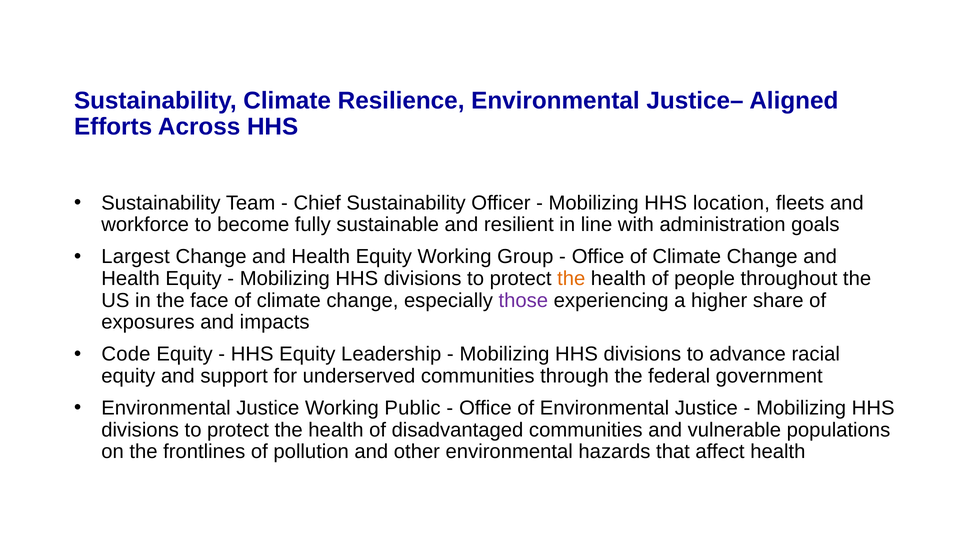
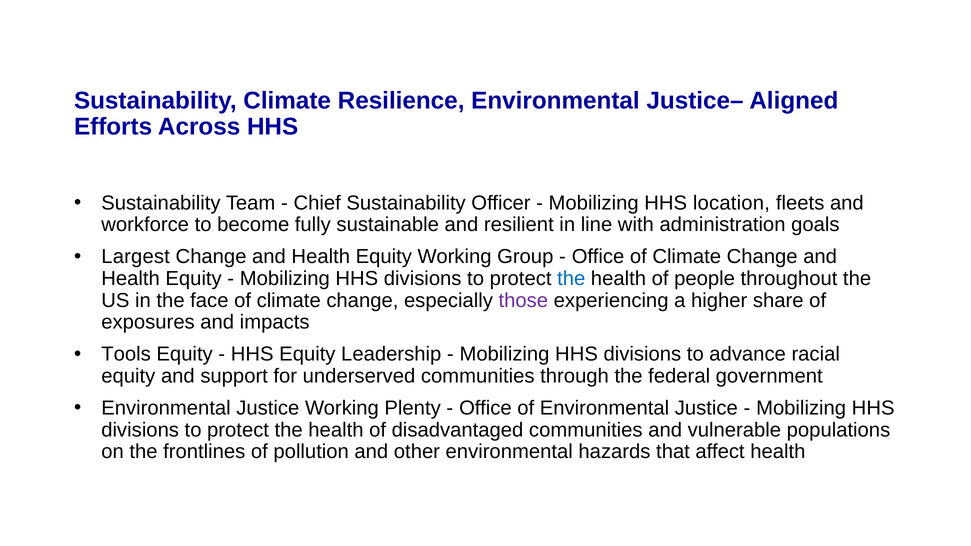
the at (571, 279) colour: orange -> blue
Code: Code -> Tools
Public: Public -> Plenty
